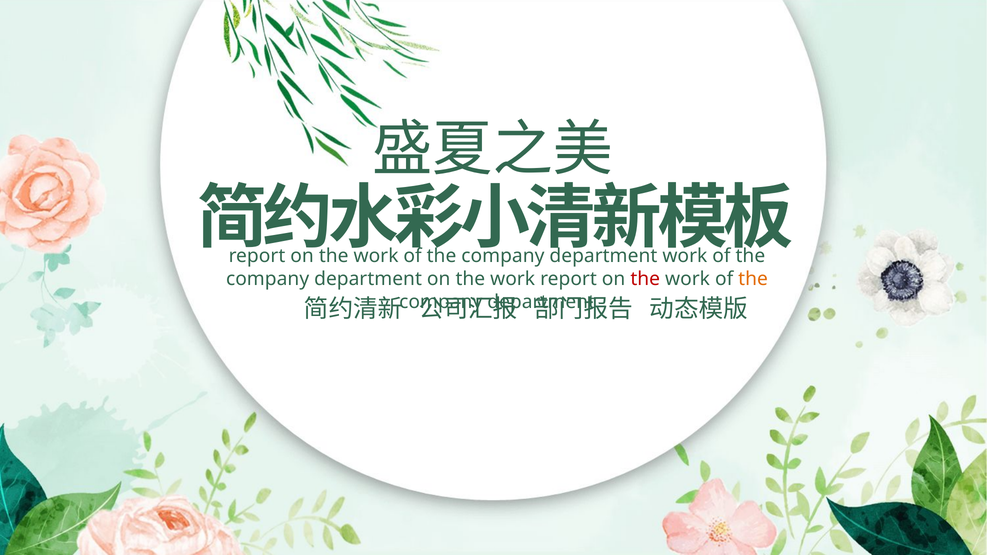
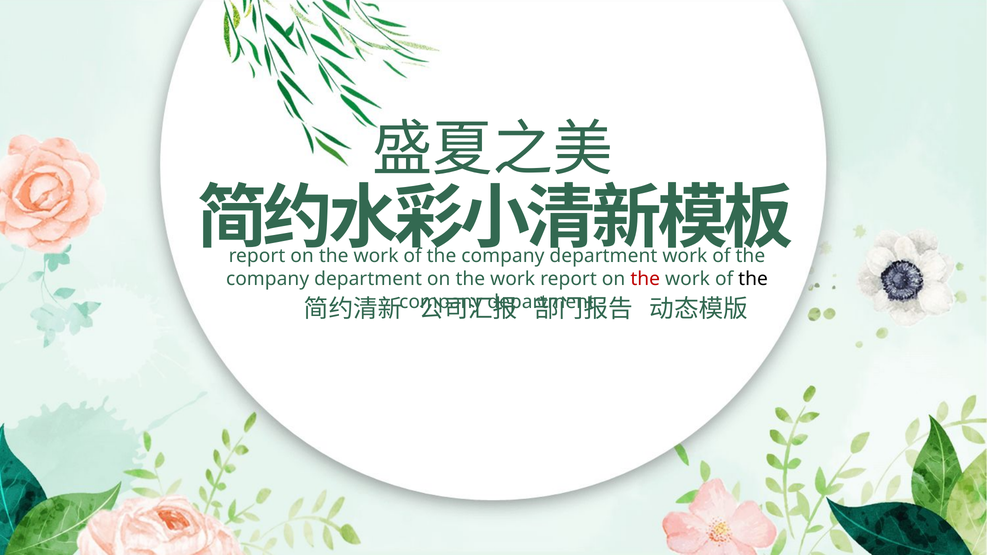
the at (753, 279) colour: orange -> black
